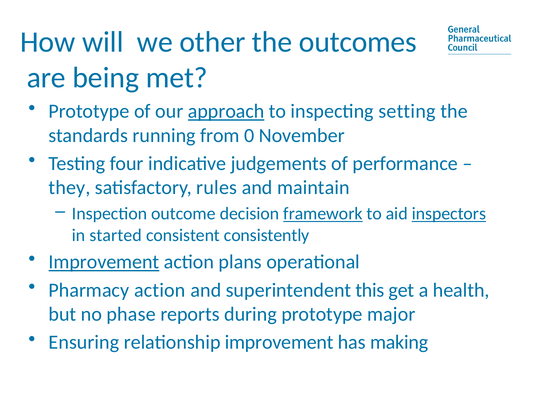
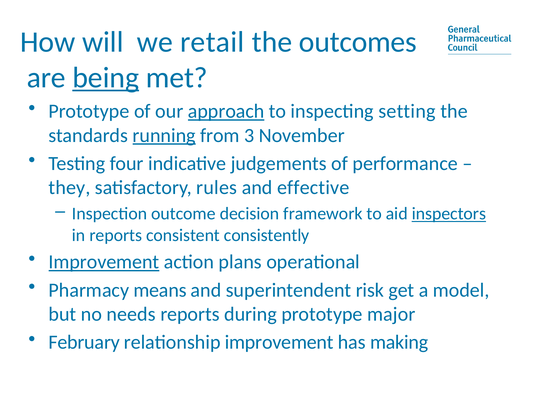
other: other -> retail
being underline: none -> present
running underline: none -> present
0: 0 -> 3
maintain: maintain -> effective
framework underline: present -> none
in started: started -> reports
Pharmacy action: action -> means
this: this -> risk
health: health -> model
phase: phase -> needs
Ensuring: Ensuring -> February
